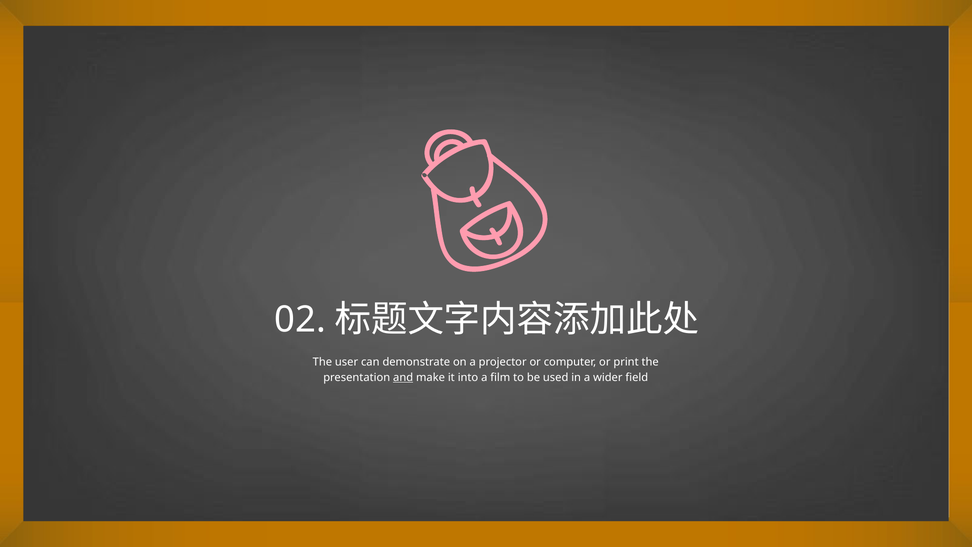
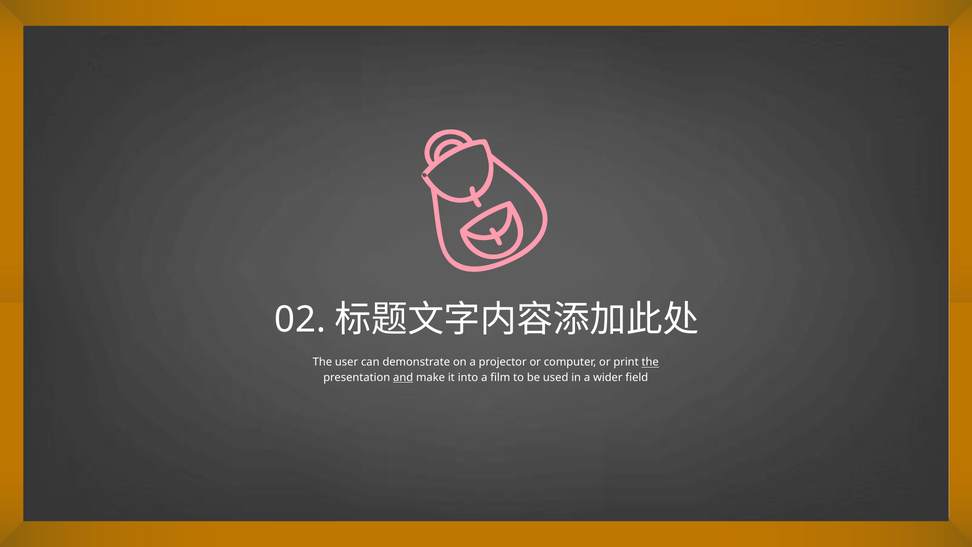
the at (650, 362) underline: none -> present
